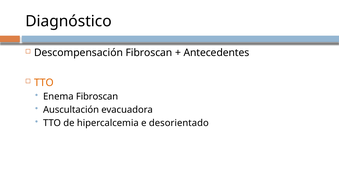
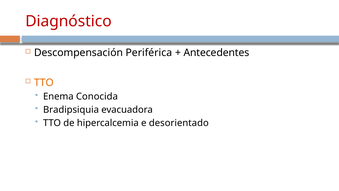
Diagnóstico colour: black -> red
Descompensación Fibroscan: Fibroscan -> Periférica
Enema Fibroscan: Fibroscan -> Conocida
Auscultación: Auscultación -> Bradipsiquia
